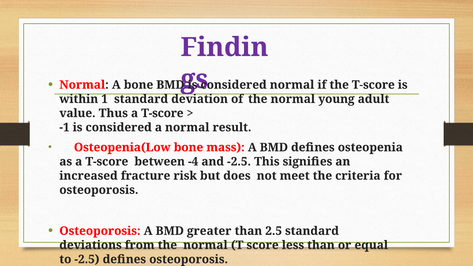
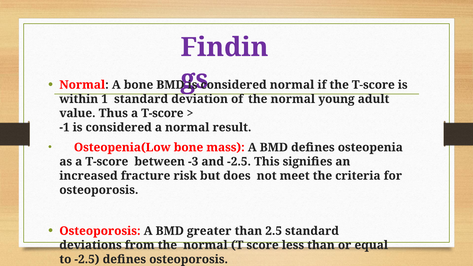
-4: -4 -> -3
